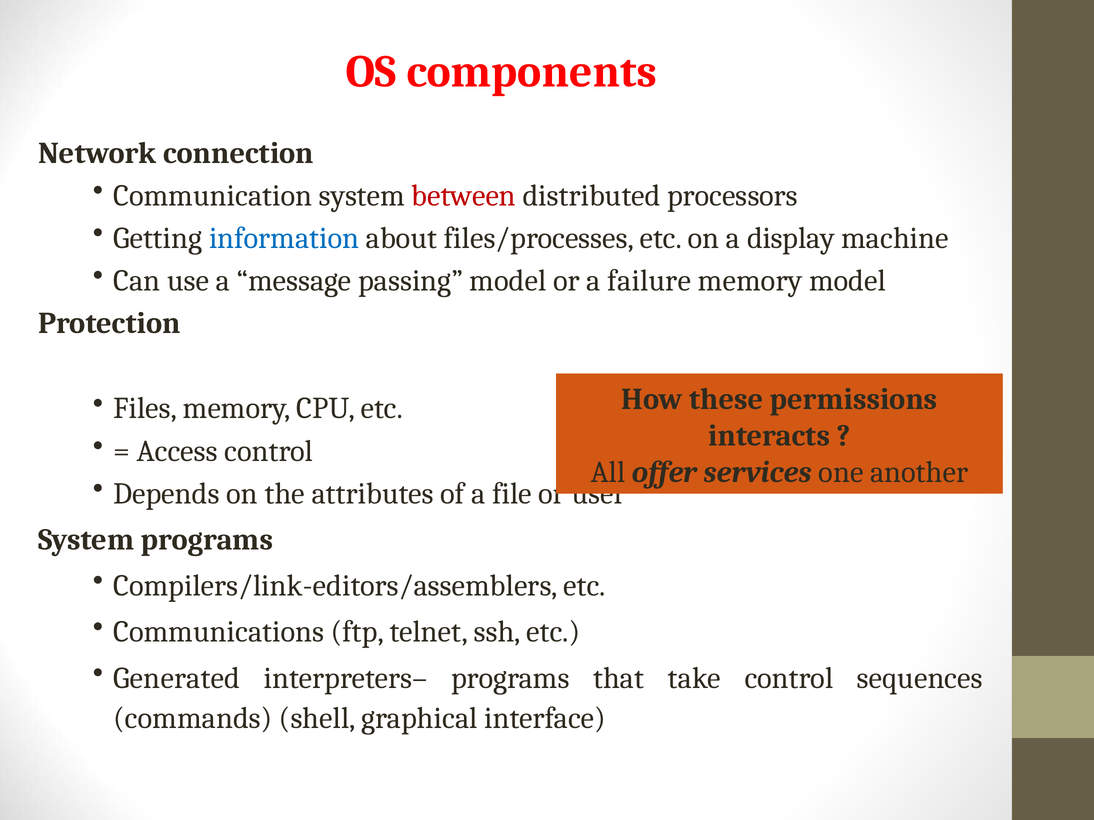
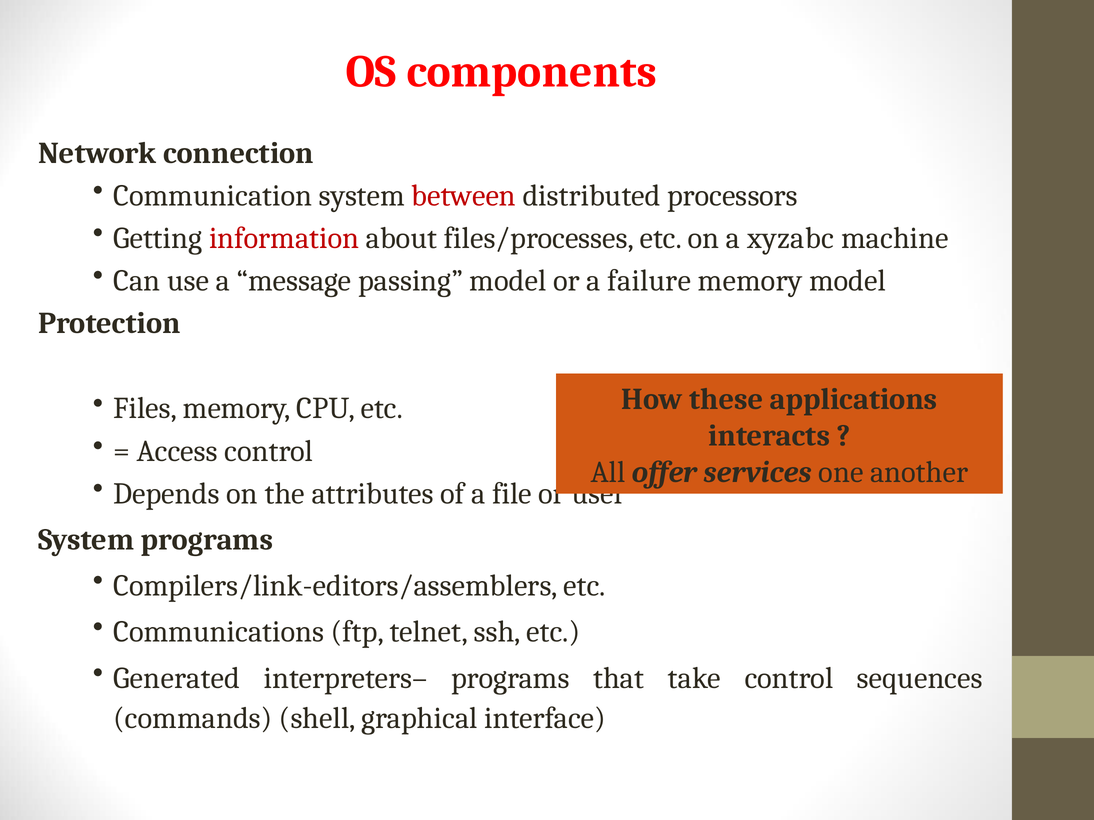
information colour: blue -> red
display: display -> xyzabc
permissions: permissions -> applications
